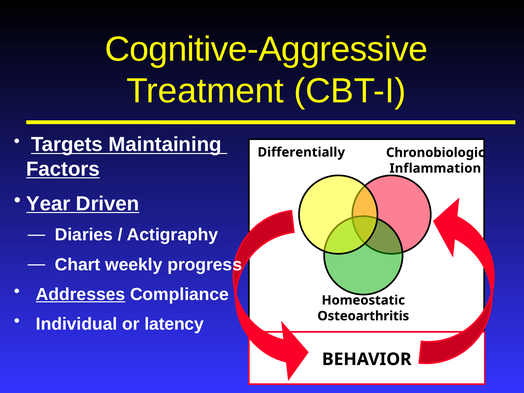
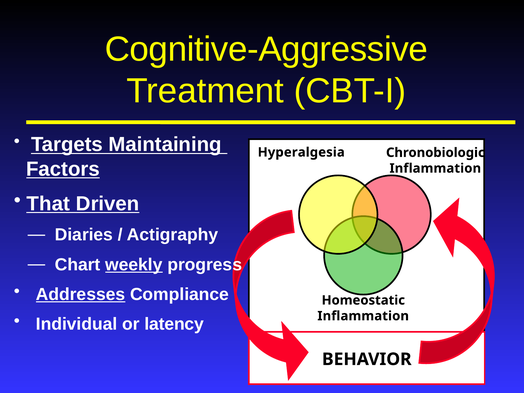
Differentially: Differentially -> Hyperalgesia
Year: Year -> That
weekly underline: none -> present
Osteoarthritis at (363, 316): Osteoarthritis -> Inflammation
